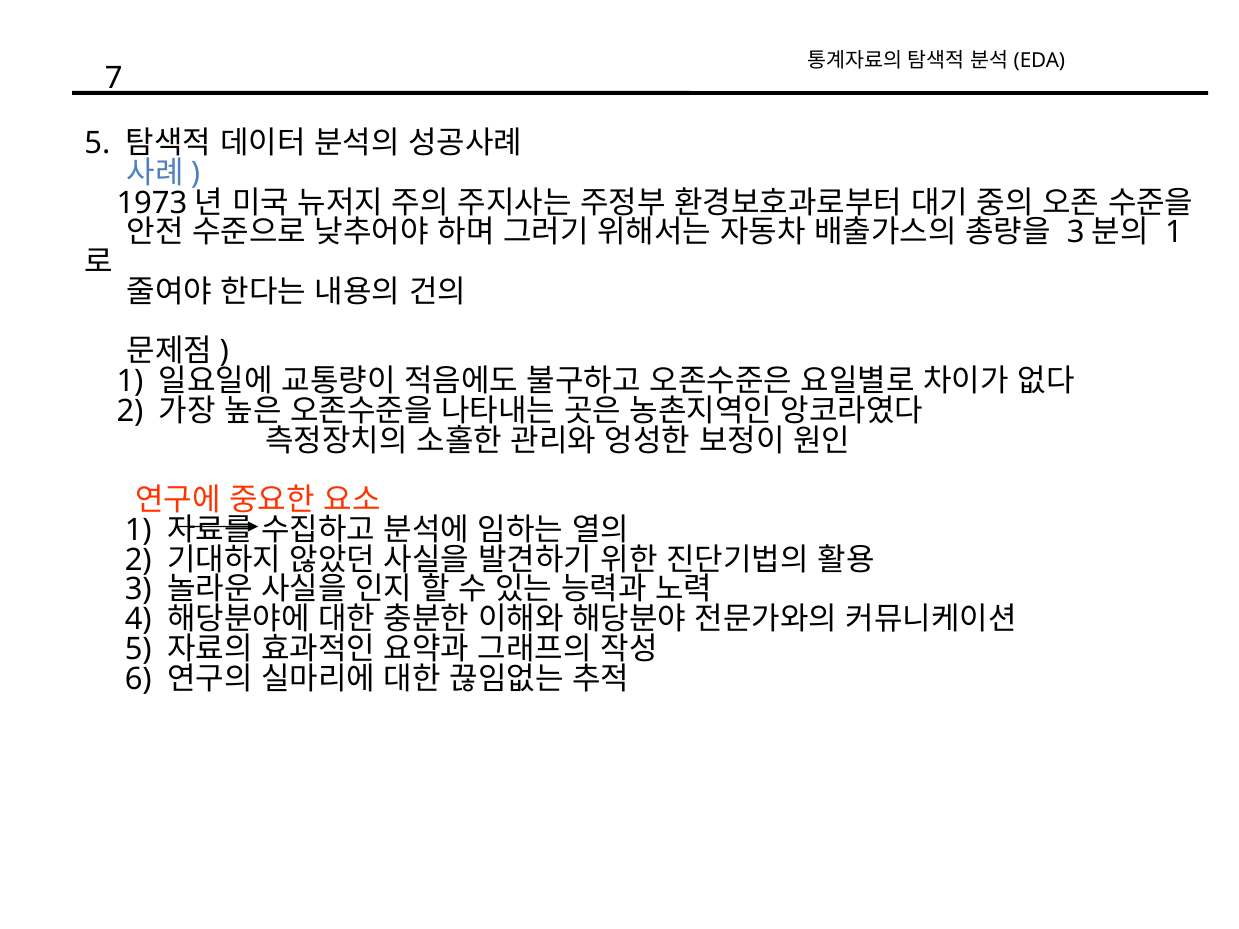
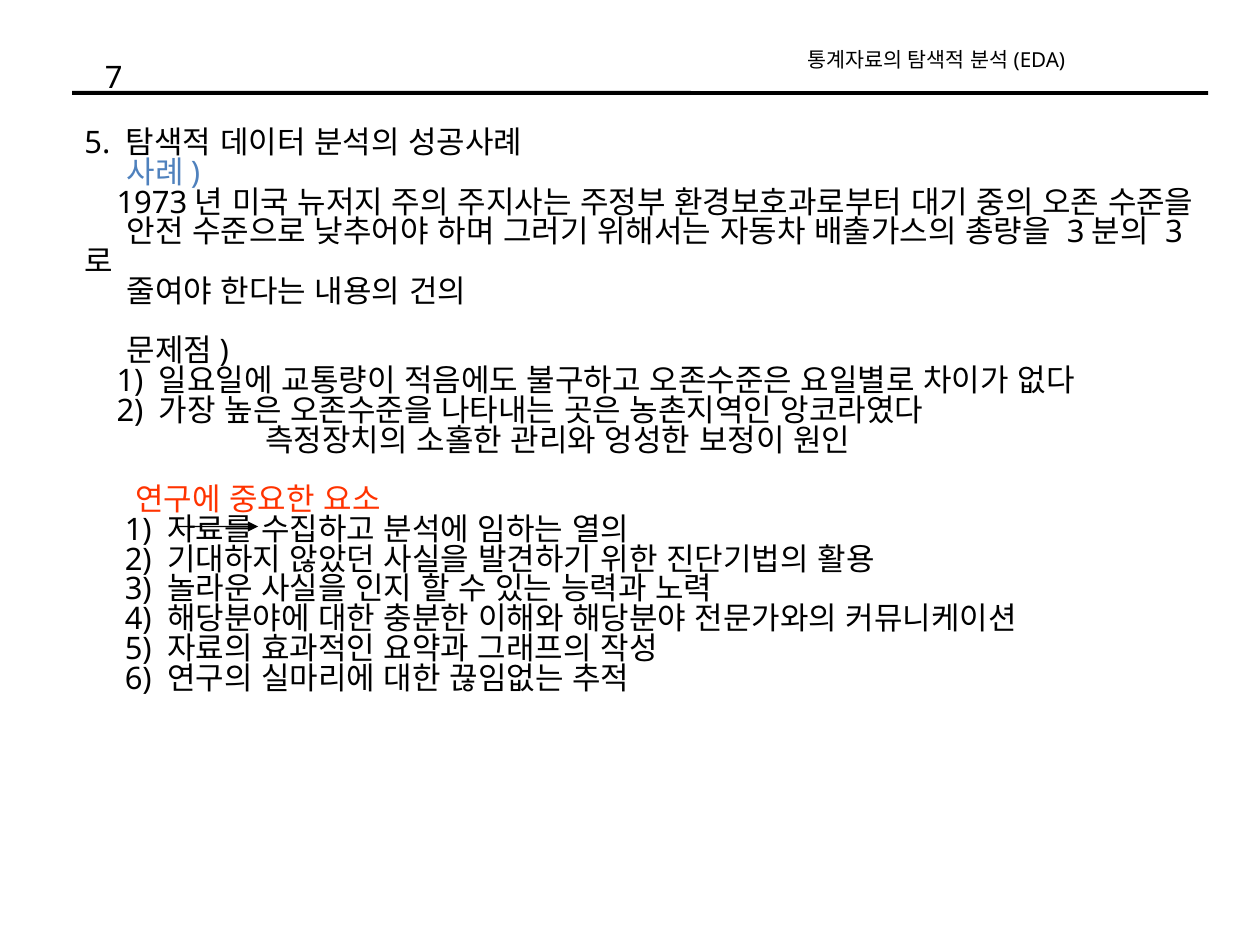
1 at (1174, 233): 1 -> 3
